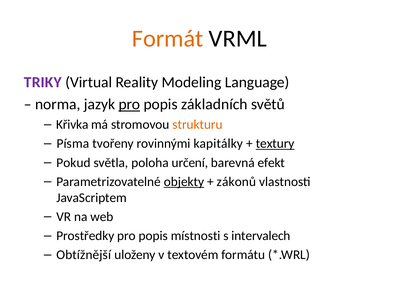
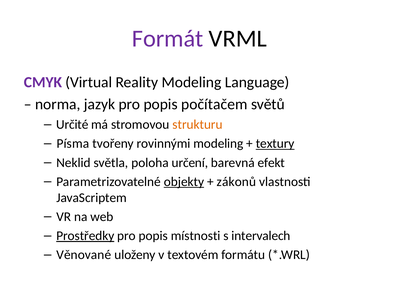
Formát colour: orange -> purple
TRIKY: TRIKY -> CMYK
pro at (129, 104) underline: present -> none
základních: základních -> počítačem
Křivka: Křivka -> Určité
rovinnými kapitálky: kapitálky -> modeling
Pokud: Pokud -> Neklid
Prostředky underline: none -> present
Obtížnější: Obtížnější -> Věnované
